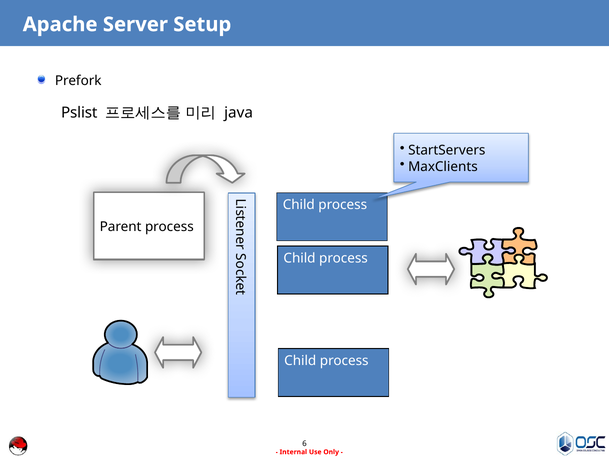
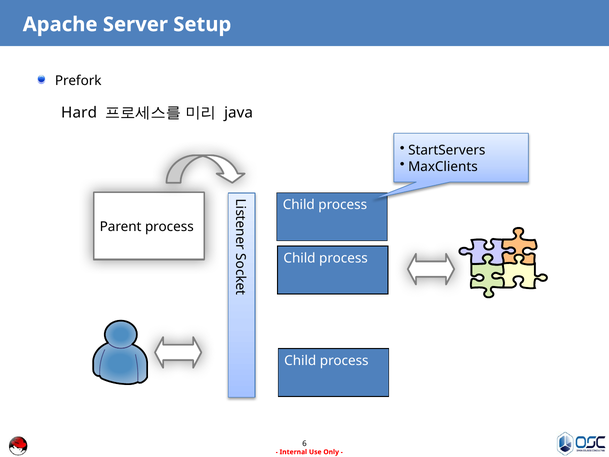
Pslist: Pslist -> Hard
